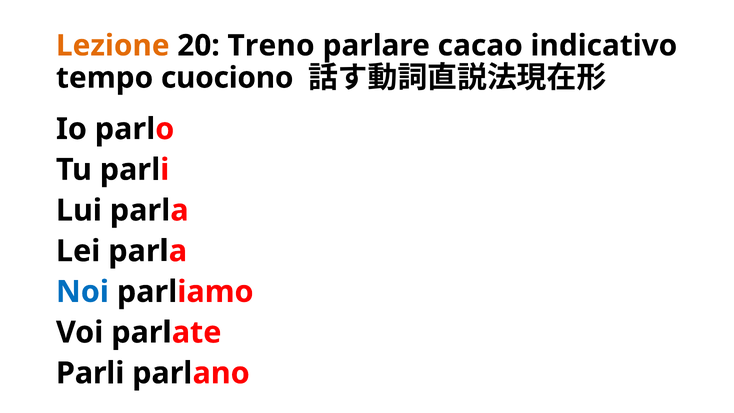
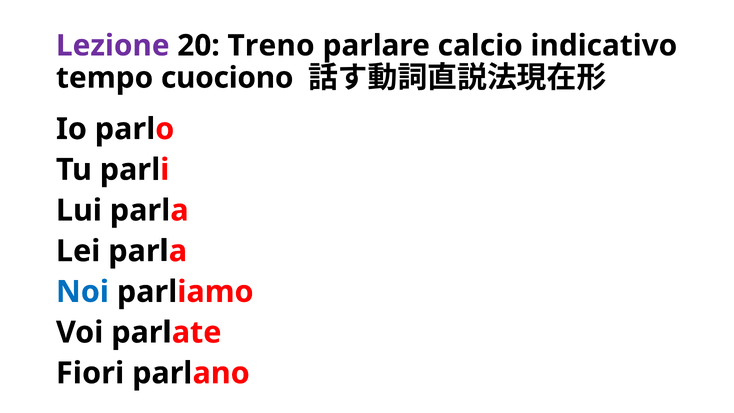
Lezione colour: orange -> purple
cacao: cacao -> calcio
Parli at (90, 373): Parli -> Fiori
